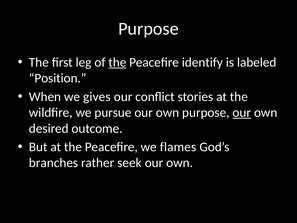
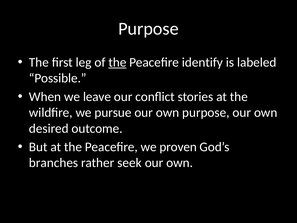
Position: Position -> Possible
gives: gives -> leave
our at (242, 112) underline: present -> none
flames: flames -> proven
